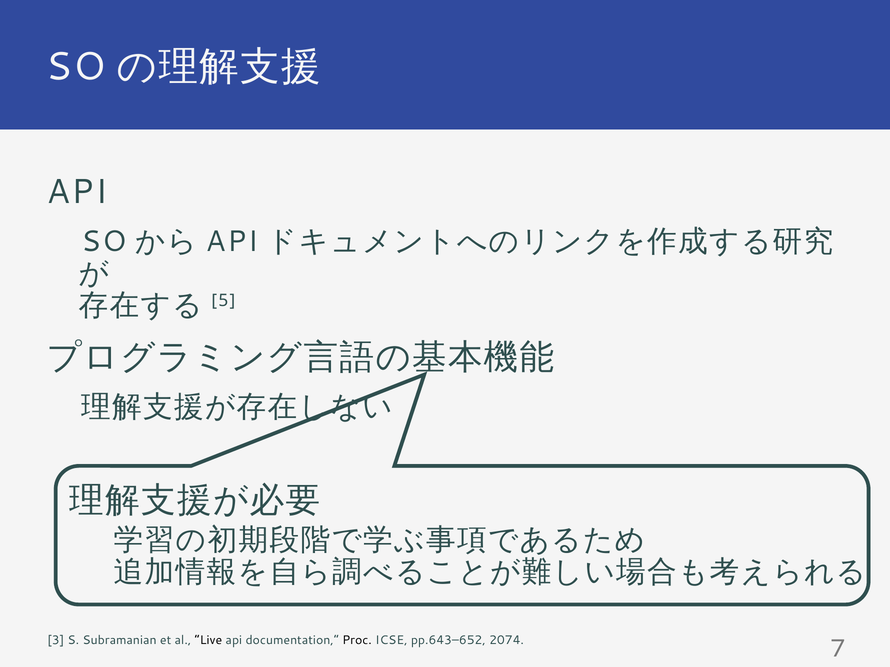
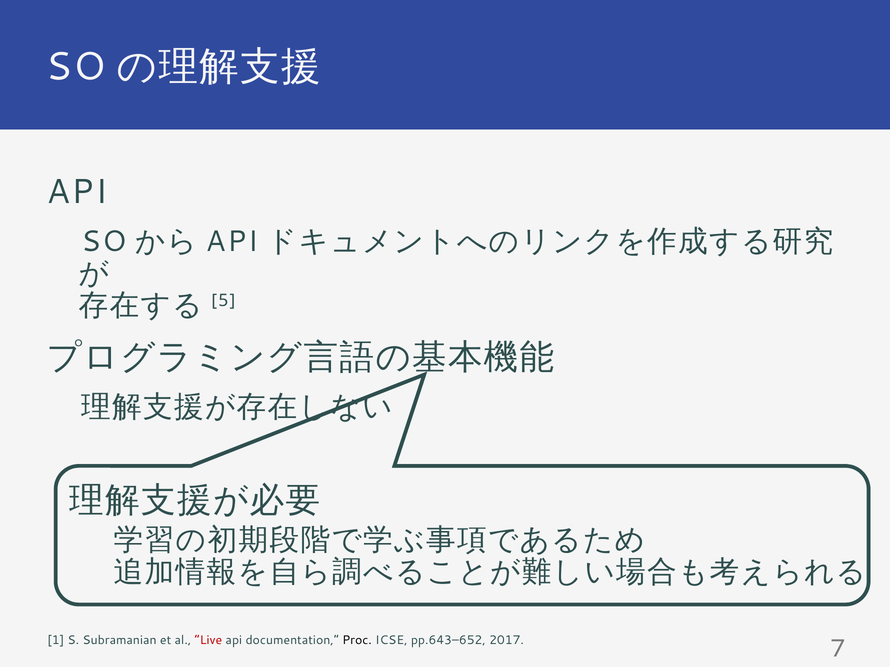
3: 3 -> 1
Live colour: black -> red
2074: 2074 -> 2017
